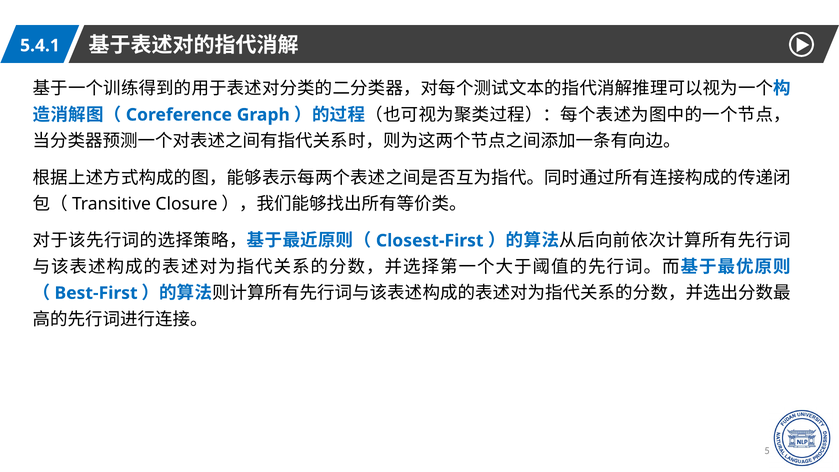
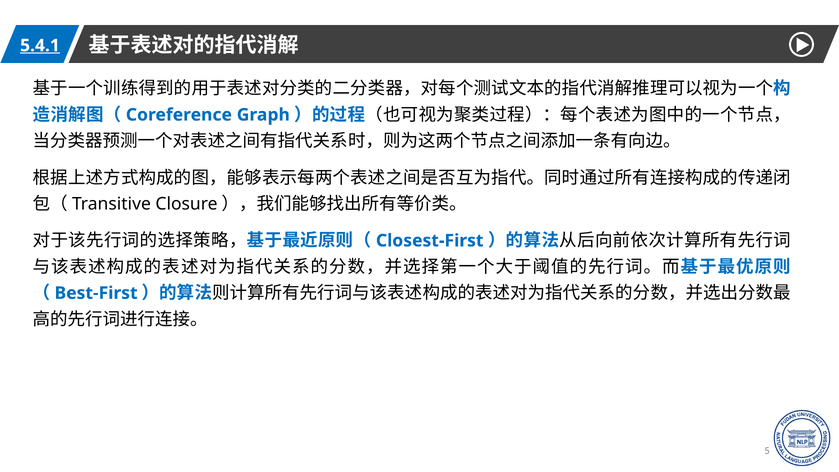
5.4.1 underline: none -> present
